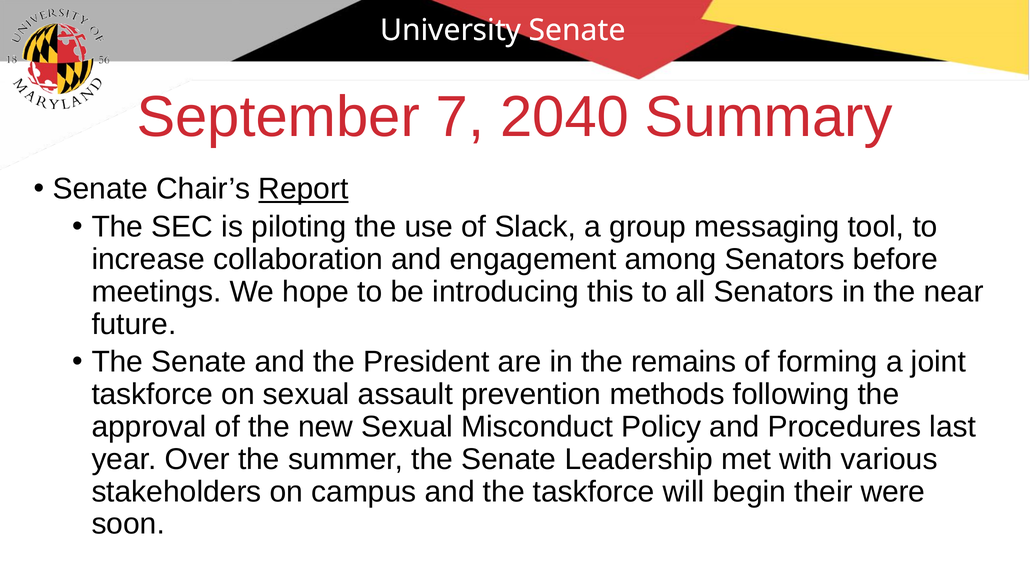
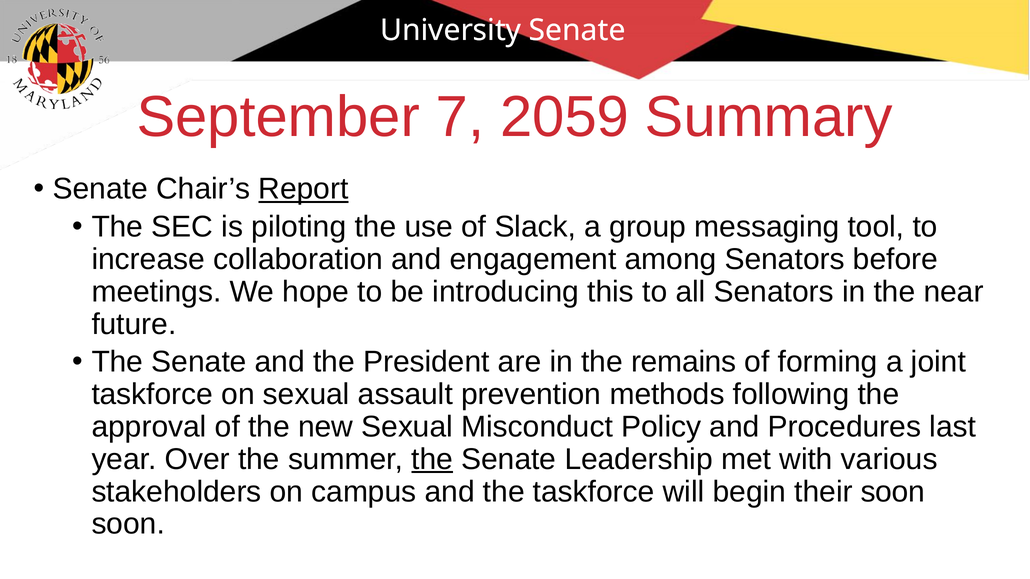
2040: 2040 -> 2059
the at (432, 459) underline: none -> present
their were: were -> soon
